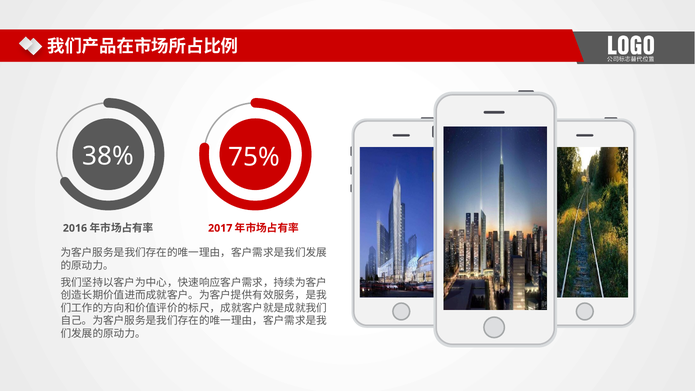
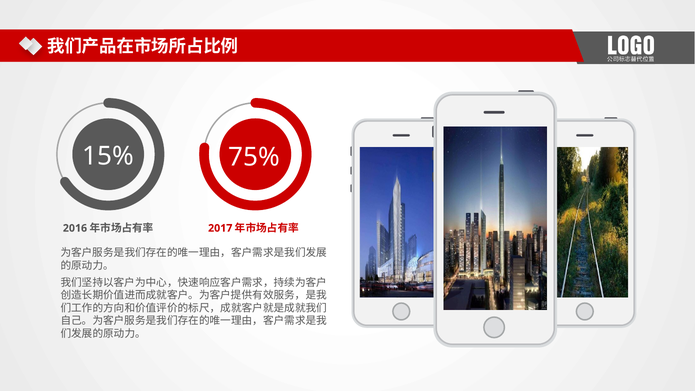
38%: 38% -> 15%
